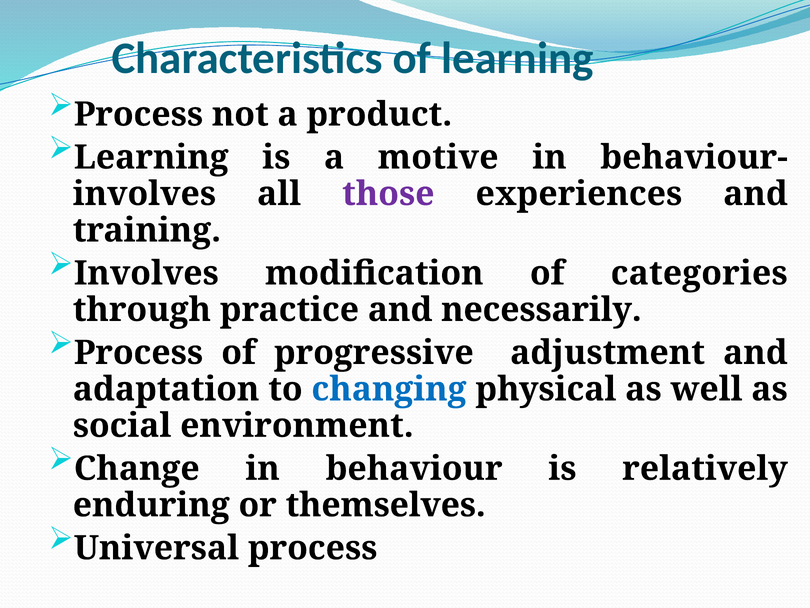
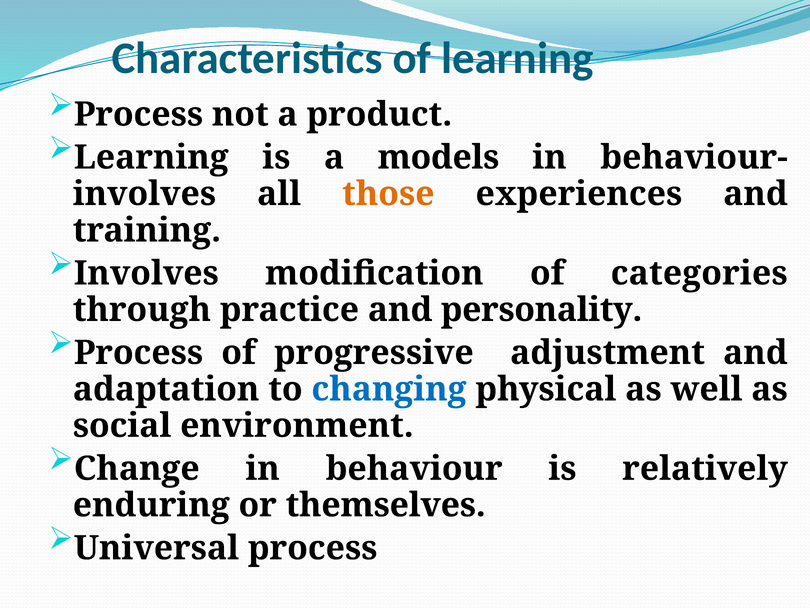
motive: motive -> models
those colour: purple -> orange
necessarily: necessarily -> personality
